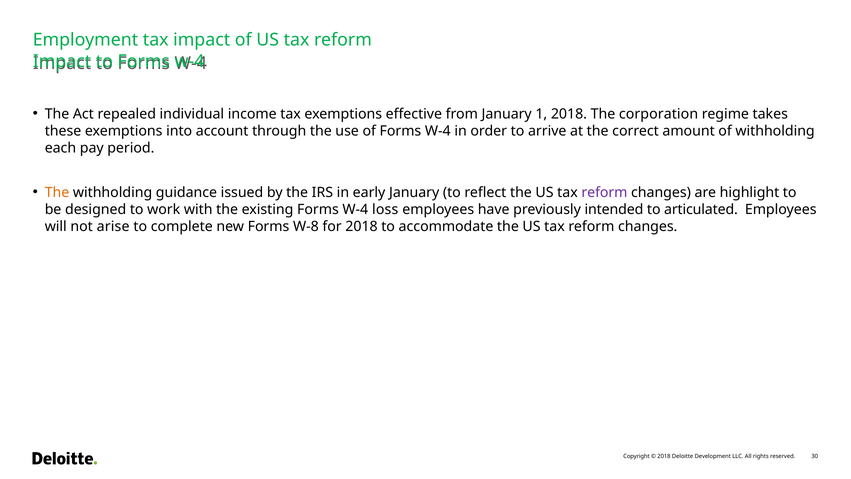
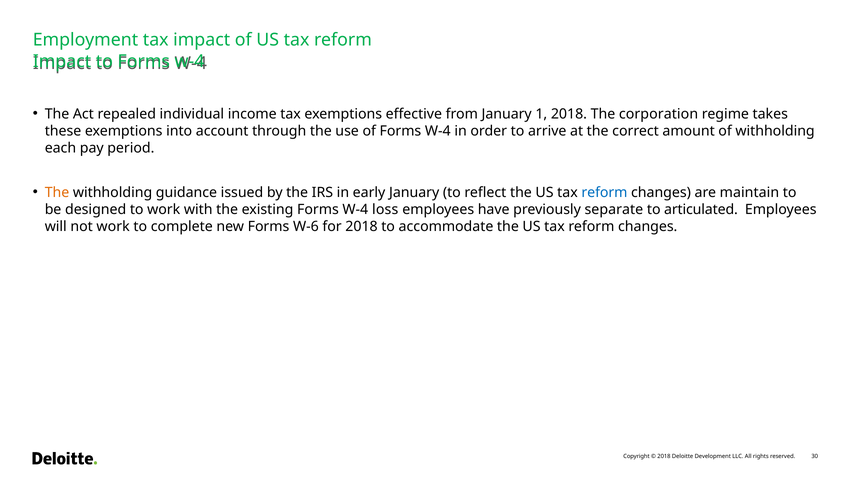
reform at (604, 192) colour: purple -> blue
highlight: highlight -> maintain
intended: intended -> separate
not arise: arise -> work
W-8: W-8 -> W-6
